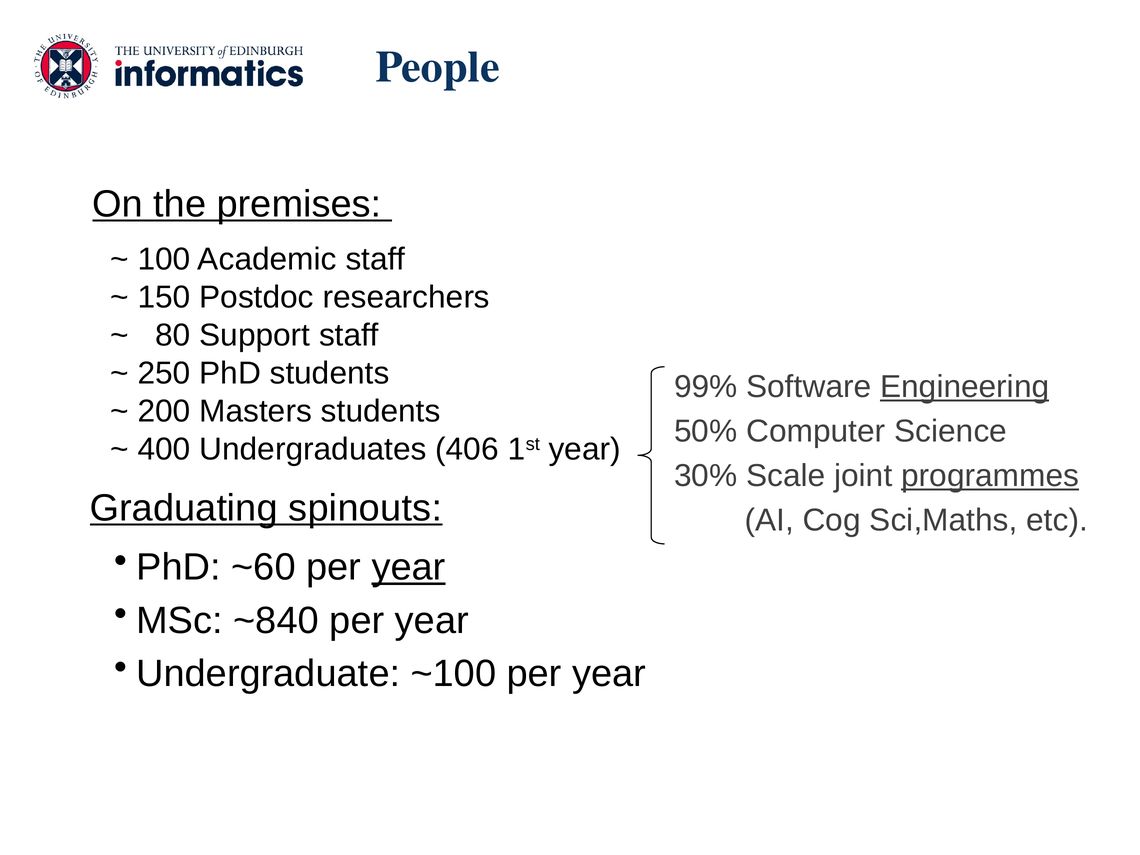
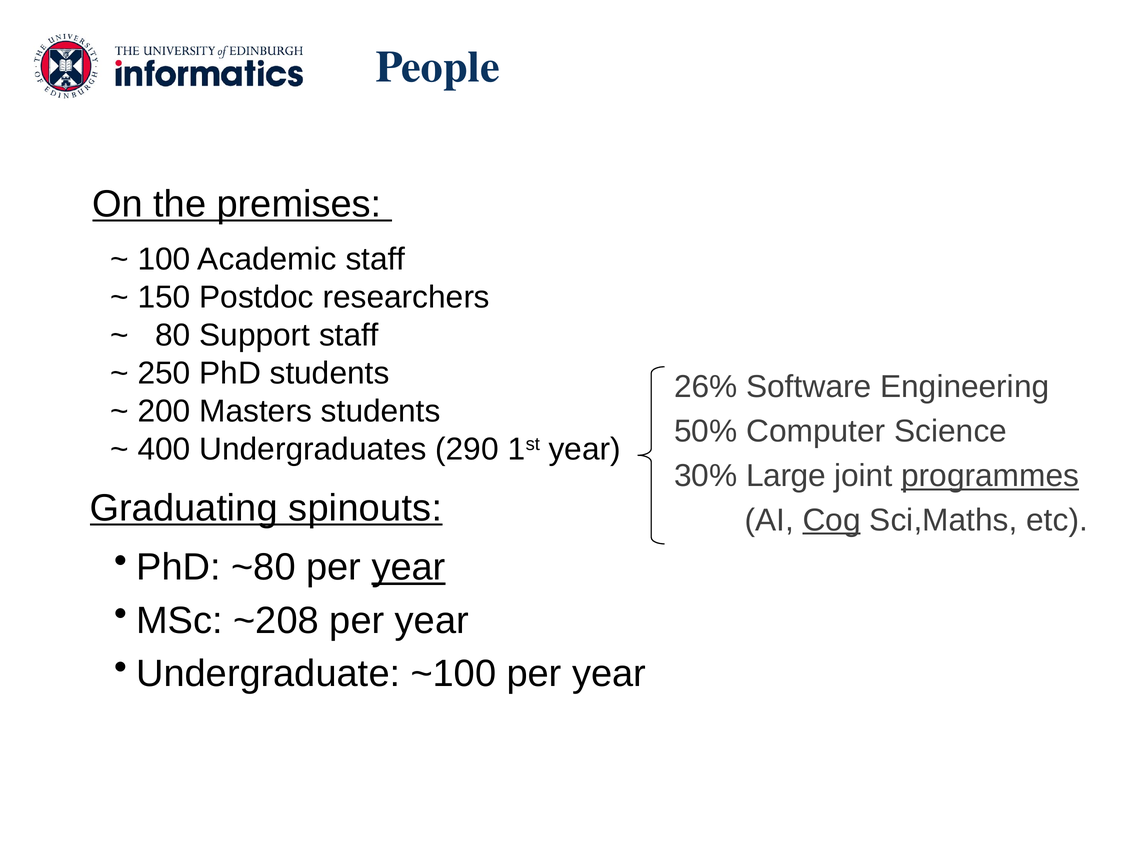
99%: 99% -> 26%
Engineering underline: present -> none
406: 406 -> 290
Scale: Scale -> Large
Cog underline: none -> present
~60: ~60 -> ~80
~840: ~840 -> ~208
